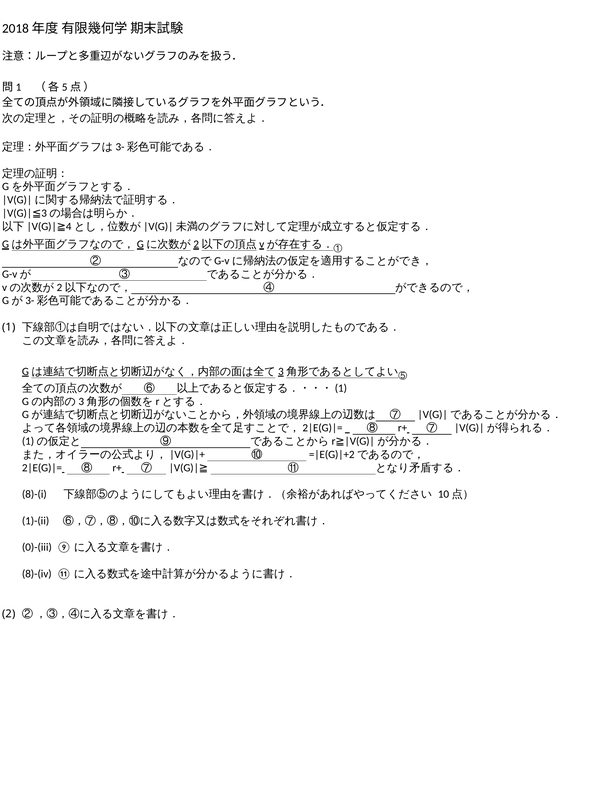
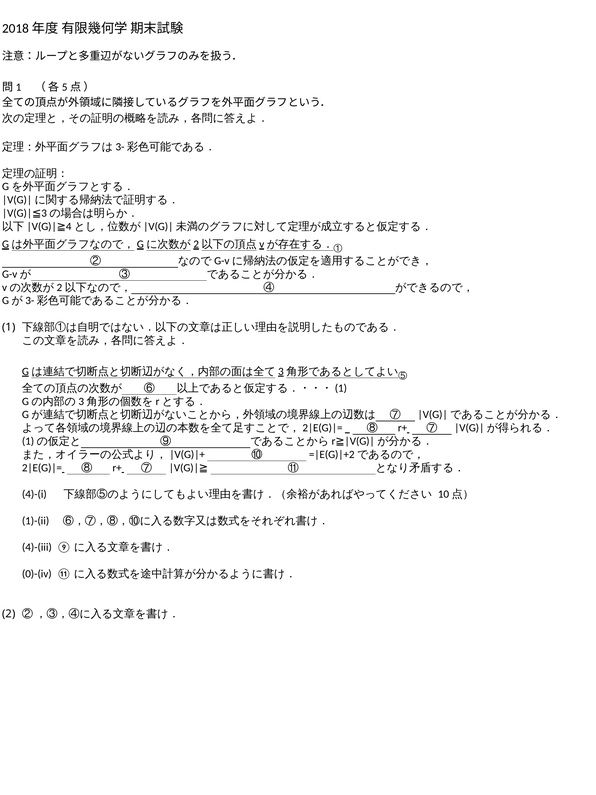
8)-(i: 8)-(i -> 4)-(i
0)-(iii: 0)-(iii -> 4)-(iii
8)-(iv: 8)-(iv -> 0)-(iv
